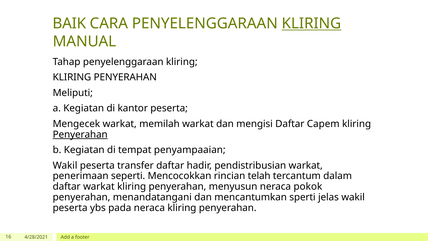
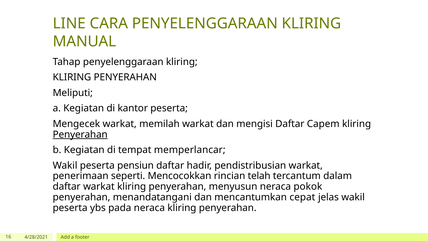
BAIK: BAIK -> LINE
KLIRING at (311, 23) underline: present -> none
penyampaaian: penyampaaian -> memperlancar
transfer: transfer -> pensiun
sperti: sperti -> cepat
